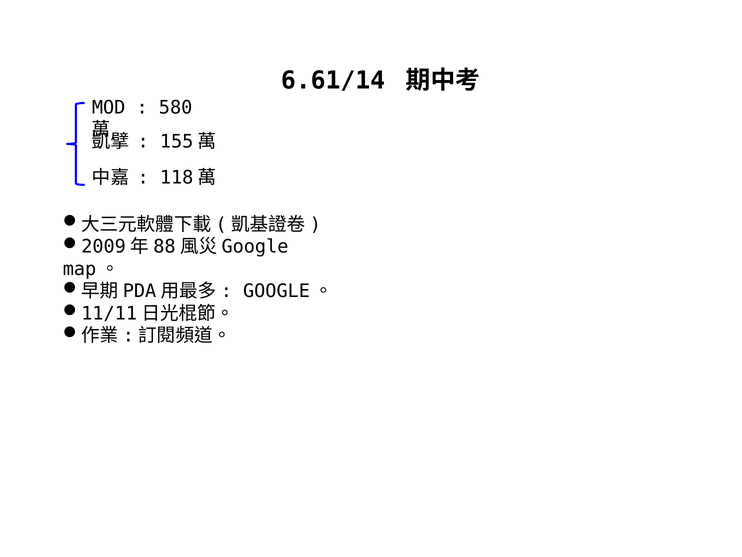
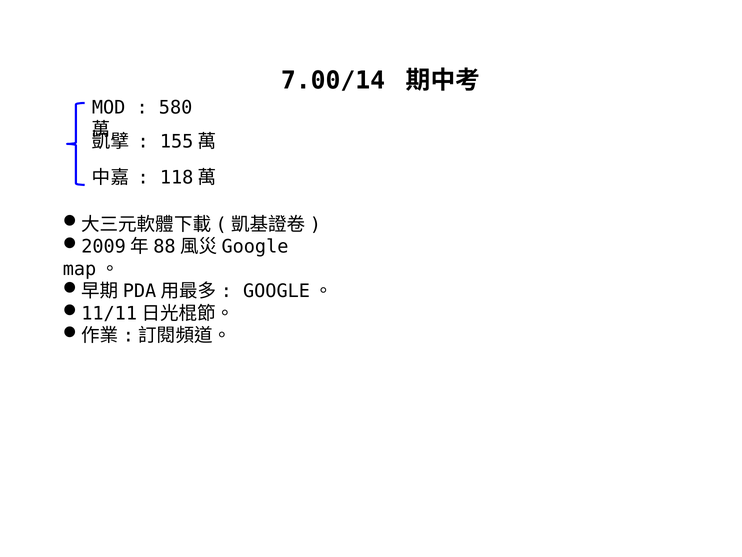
6.61/14: 6.61/14 -> 7.00/14
